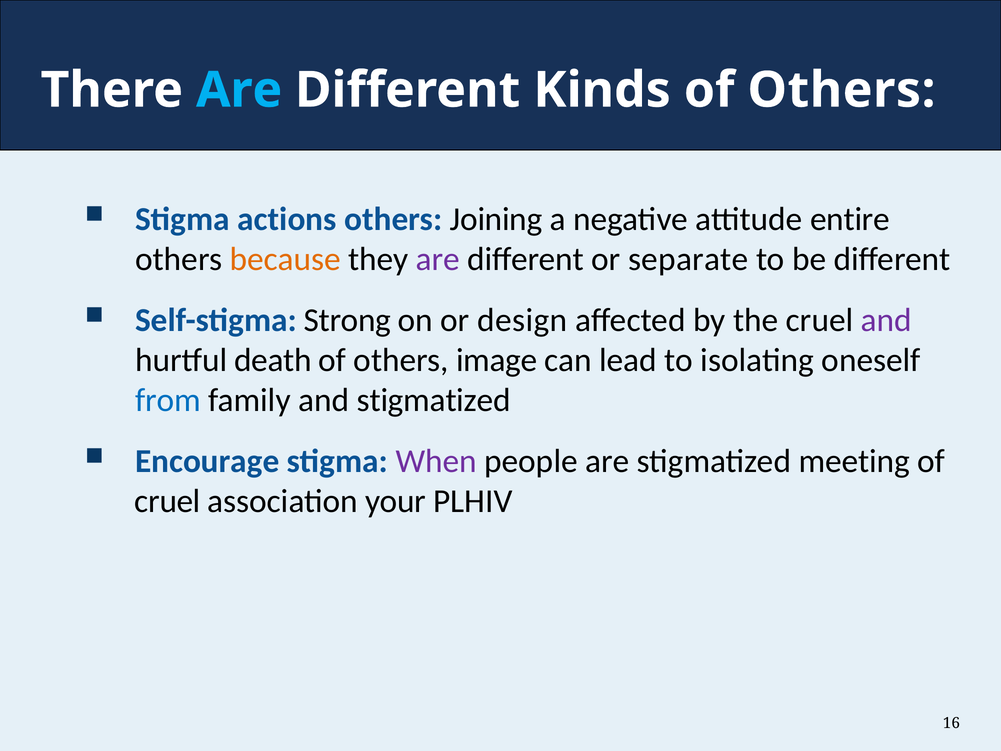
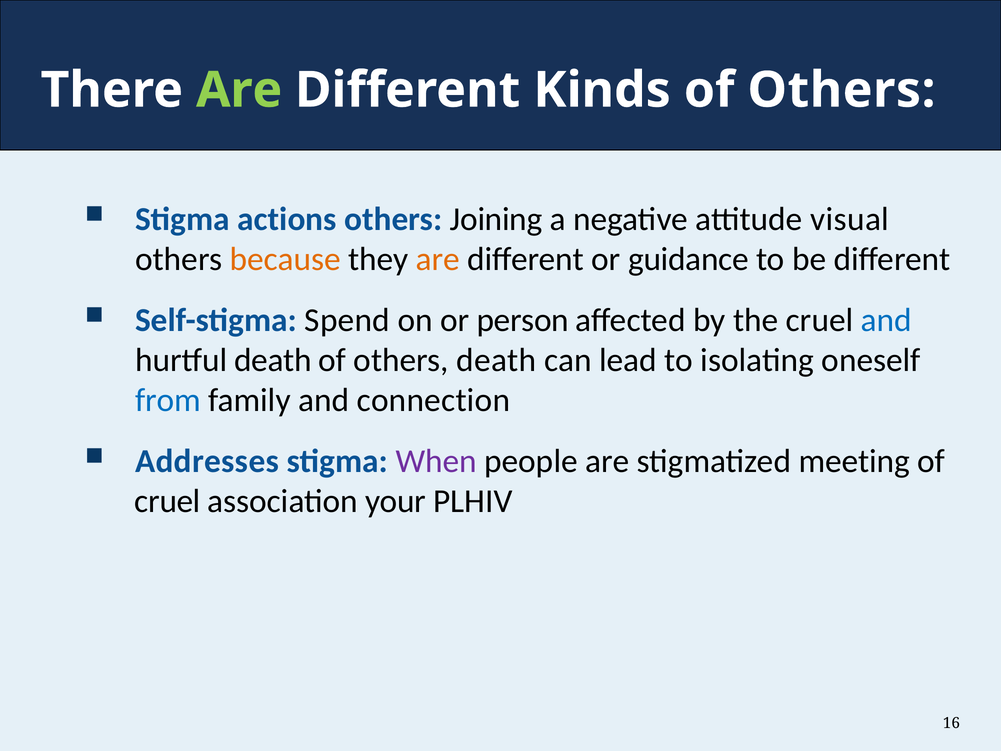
Are at (239, 90) colour: light blue -> light green
entire: entire -> visual
are at (438, 259) colour: purple -> orange
separate: separate -> guidance
Strong: Strong -> Spend
design: design -> person
and at (886, 320) colour: purple -> blue
others image: image -> death
and stigmatized: stigmatized -> connection
Encourage: Encourage -> Addresses
